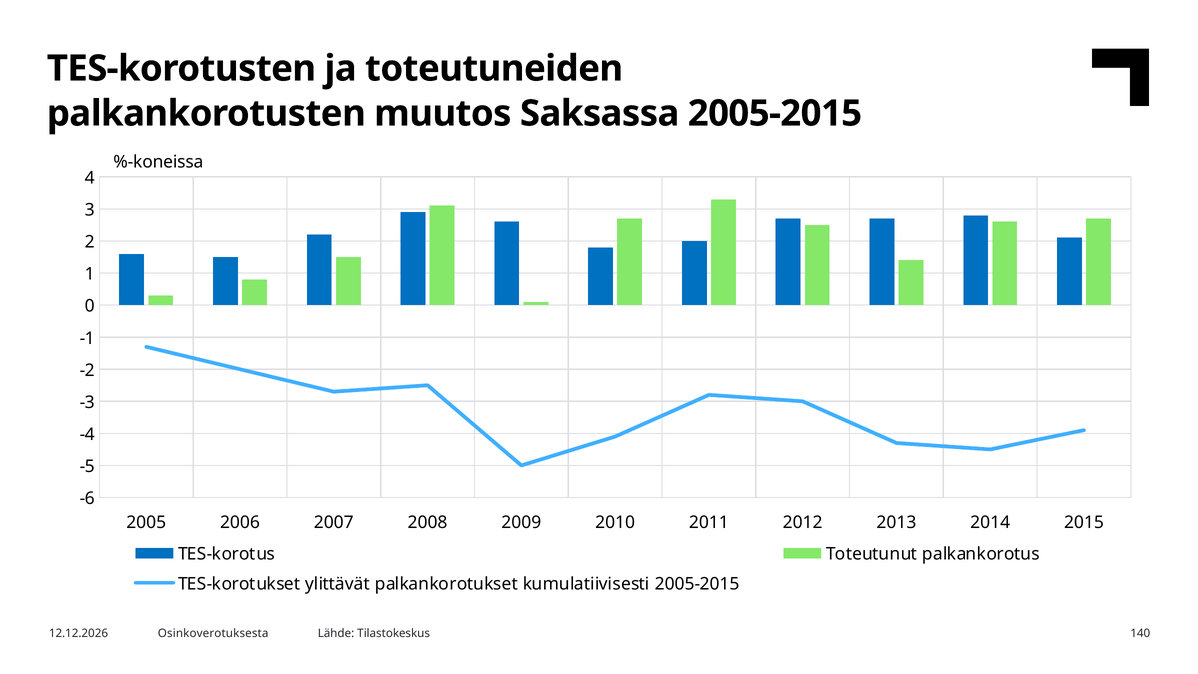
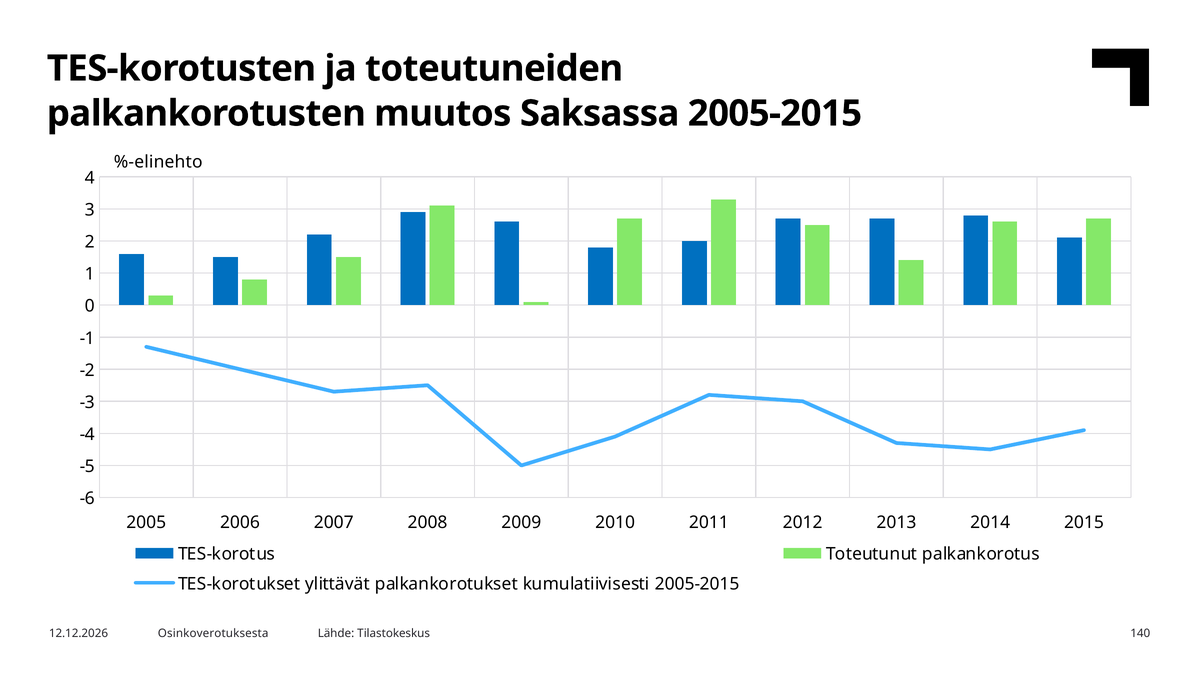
%-koneissa: %-koneissa -> %-elinehto
